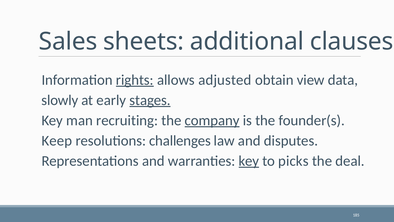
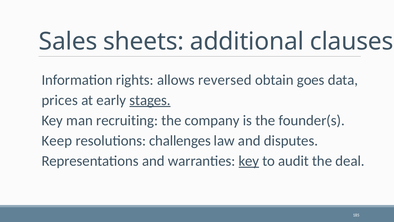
rights underline: present -> none
adjusted: adjusted -> reversed
view: view -> goes
slowly: slowly -> prices
company underline: present -> none
picks: picks -> audit
